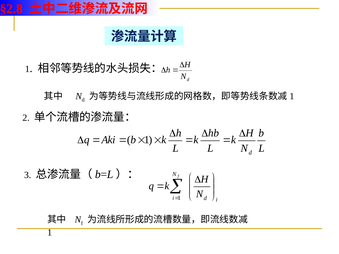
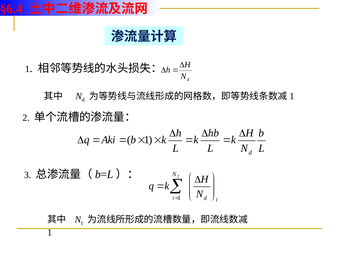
§2.8: §2.8 -> §6.4
